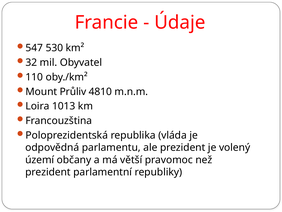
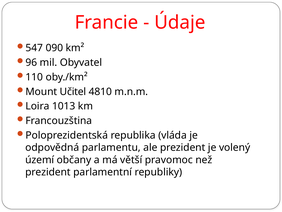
530: 530 -> 090
32: 32 -> 96
Průliv: Průliv -> Učitel
